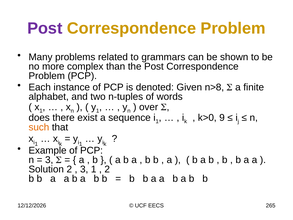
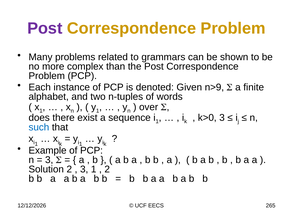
n>8: n>8 -> n>9
k>0 9: 9 -> 3
such colour: orange -> blue
